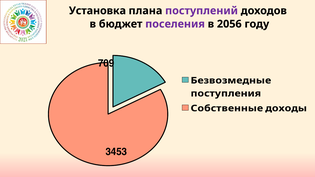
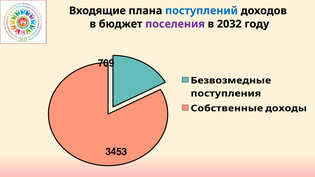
Установка: Установка -> Входящие
поступлений colour: purple -> blue
2056: 2056 -> 2032
